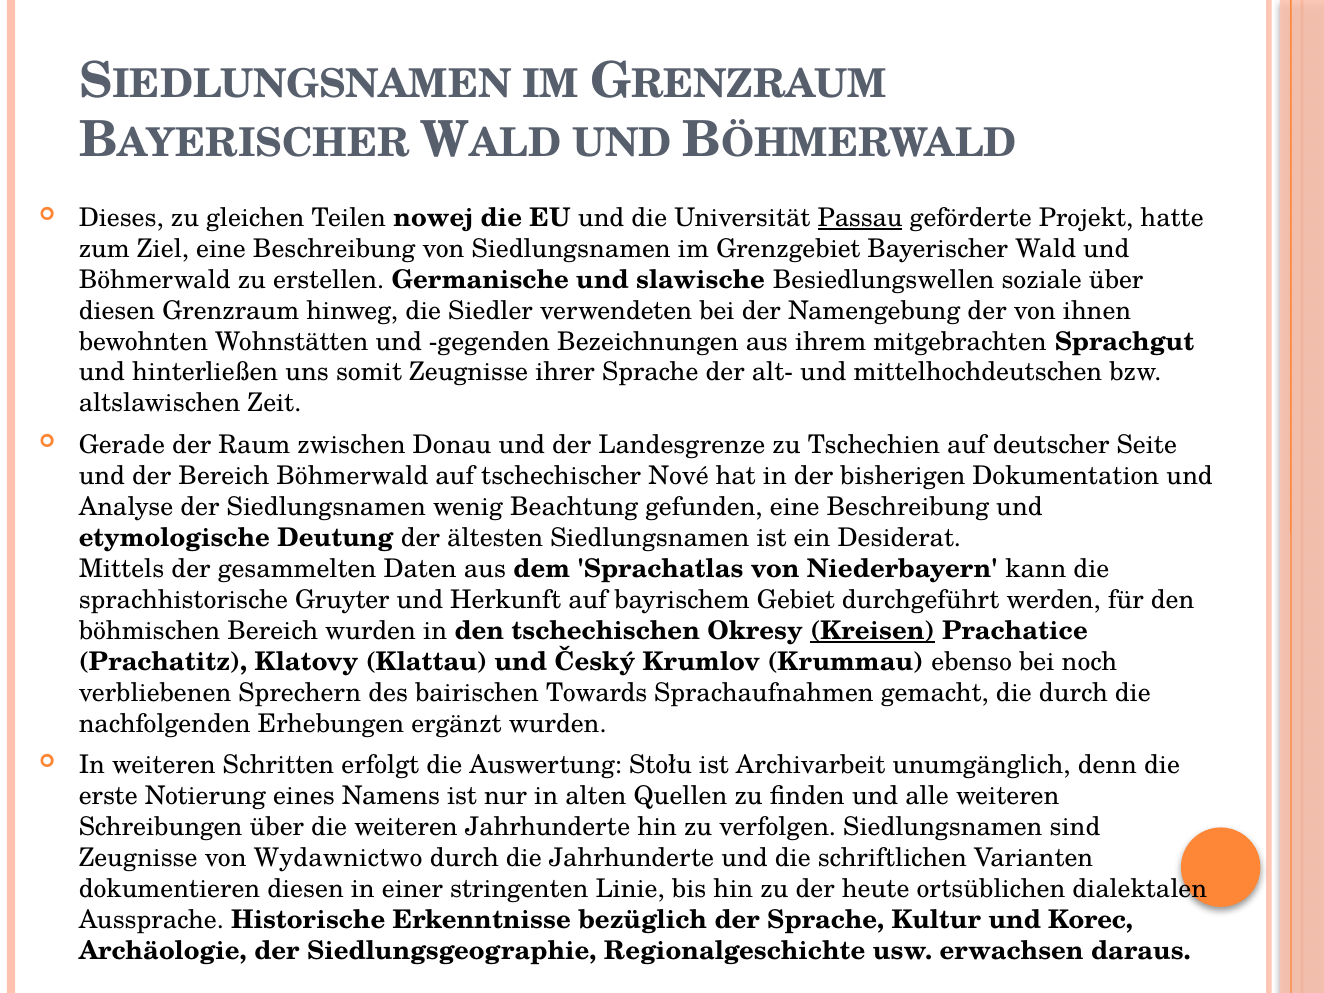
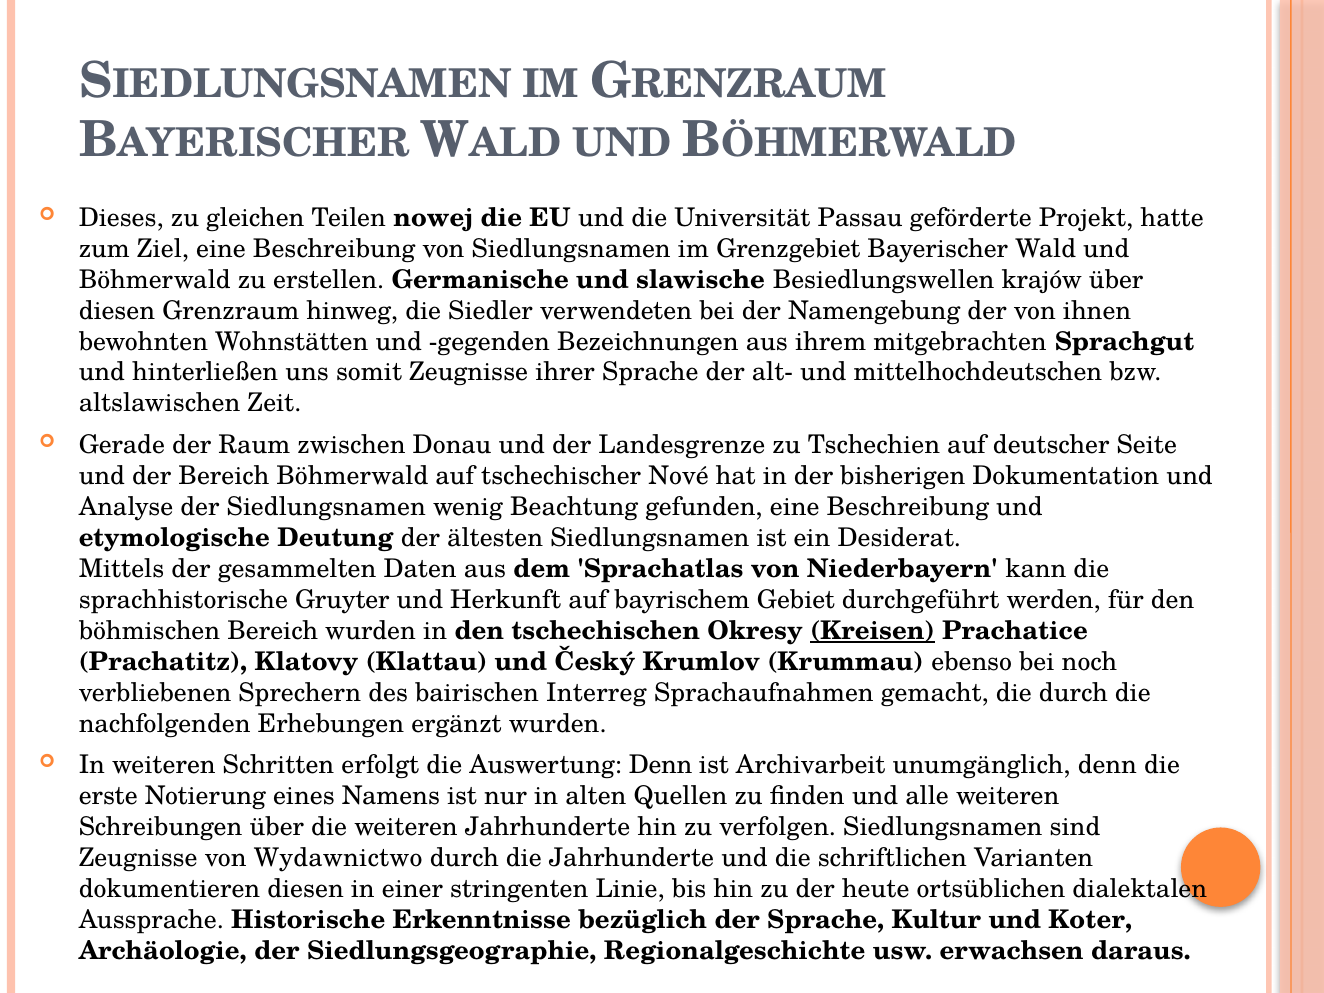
Passau underline: present -> none
soziale: soziale -> krajów
Towards: Towards -> Interreg
Auswertung Stołu: Stołu -> Denn
Korec: Korec -> Koter
